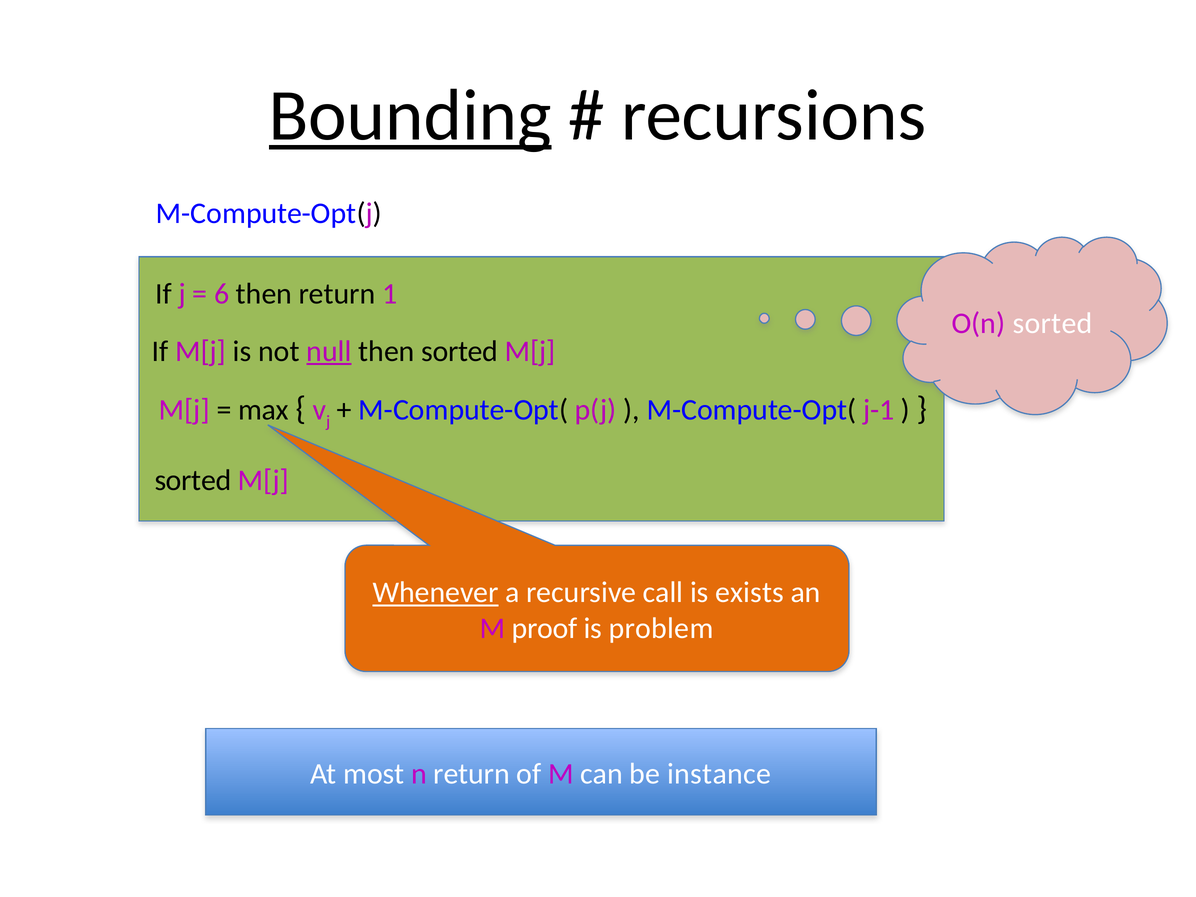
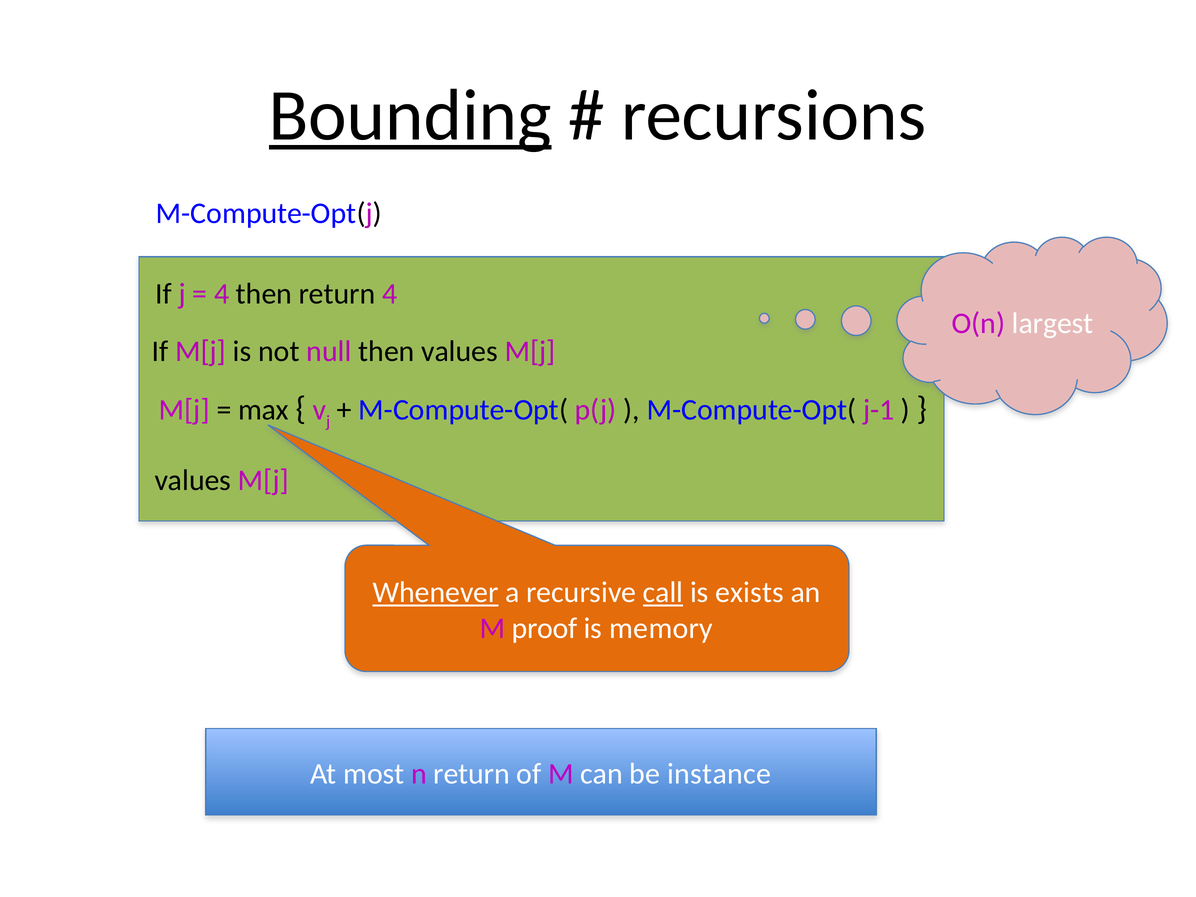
6 at (222, 294): 6 -> 4
return 1: 1 -> 4
O(n sorted: sorted -> largest
null underline: present -> none
then sorted: sorted -> values
sorted at (193, 480): sorted -> values
call underline: none -> present
problem: problem -> memory
